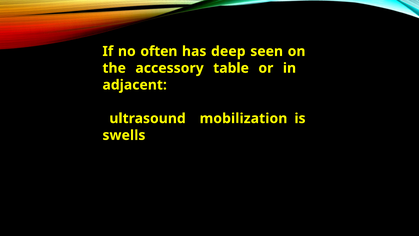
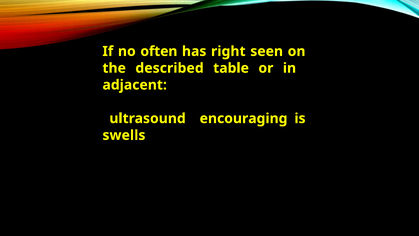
deep: deep -> right
accessory: accessory -> described
mobilization: mobilization -> encouraging
